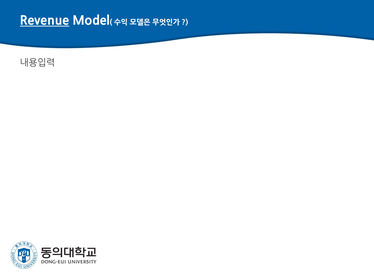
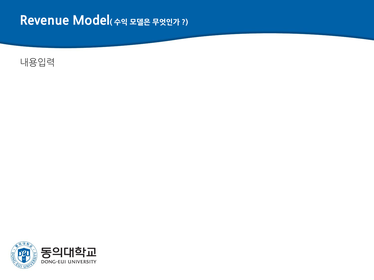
Revenue underline: present -> none
